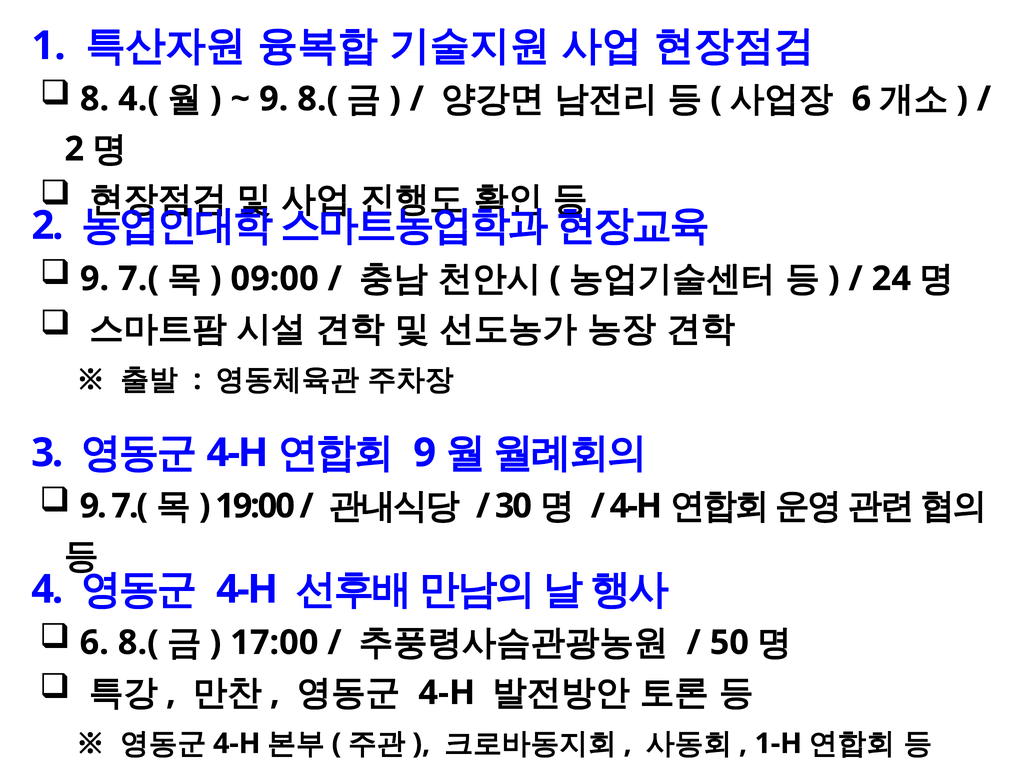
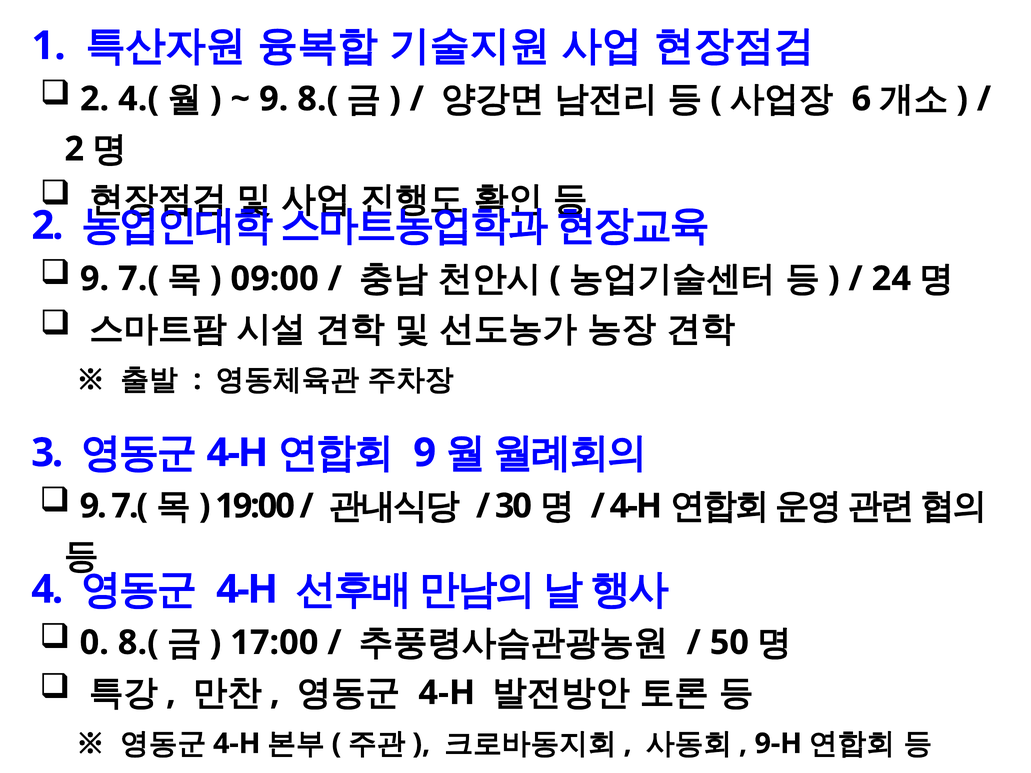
8 at (95, 99): 8 -> 2
6 at (94, 643): 6 -> 0
1-H: 1-H -> 9-H
